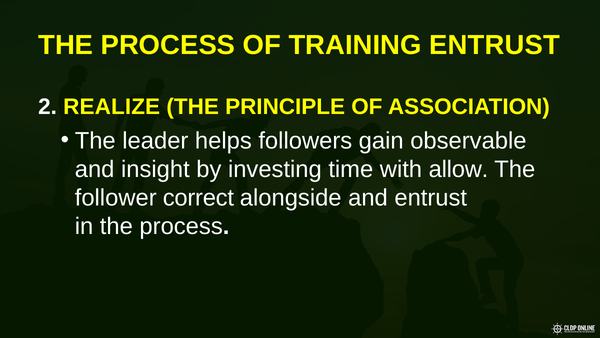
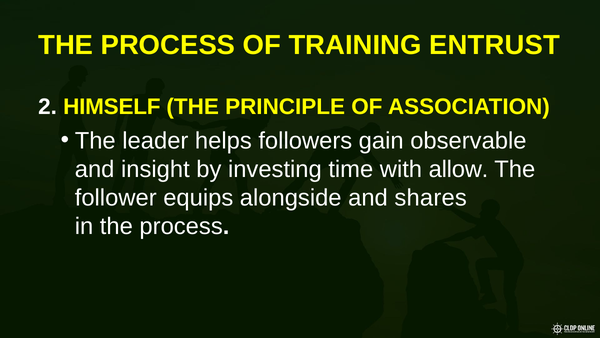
REALIZE: REALIZE -> HIMSELF
correct: correct -> equips
and entrust: entrust -> shares
